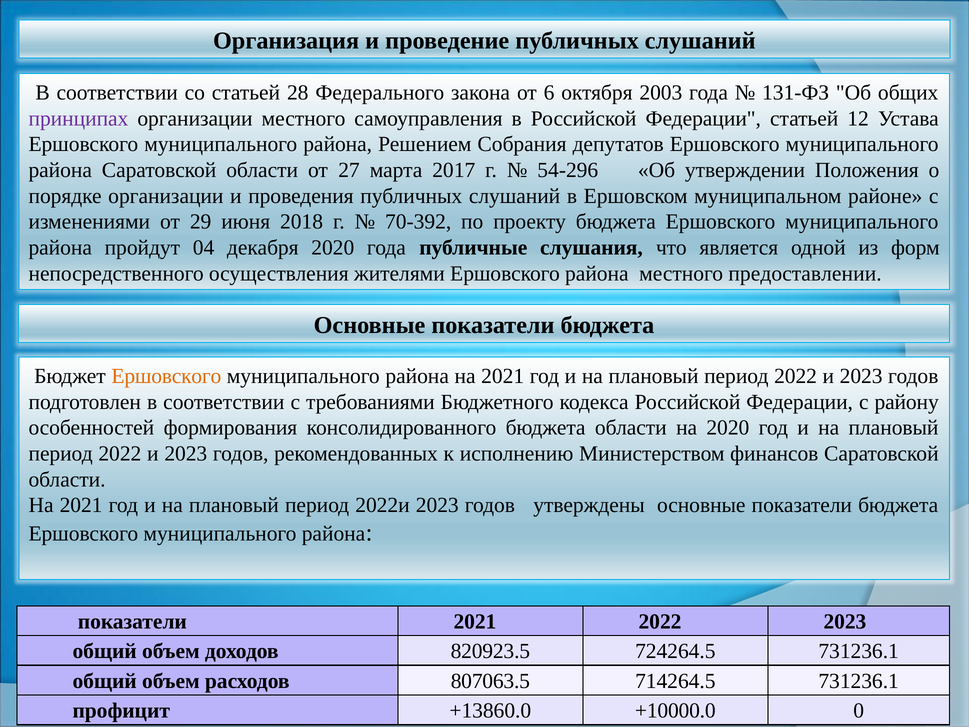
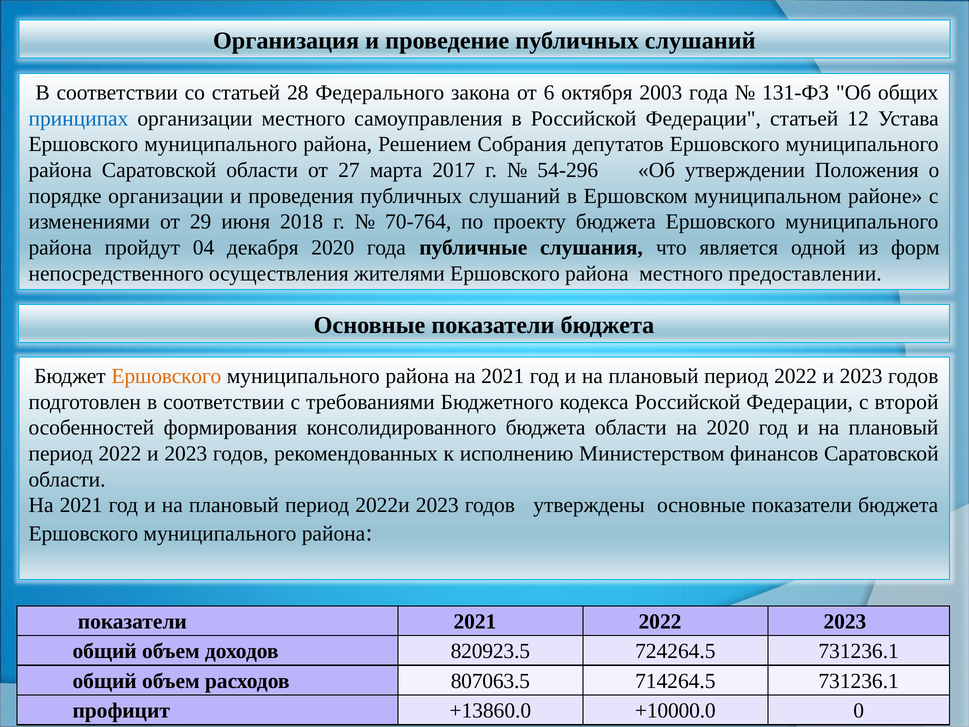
принципах colour: purple -> blue
70-392: 70-392 -> 70-764
району: району -> второй
